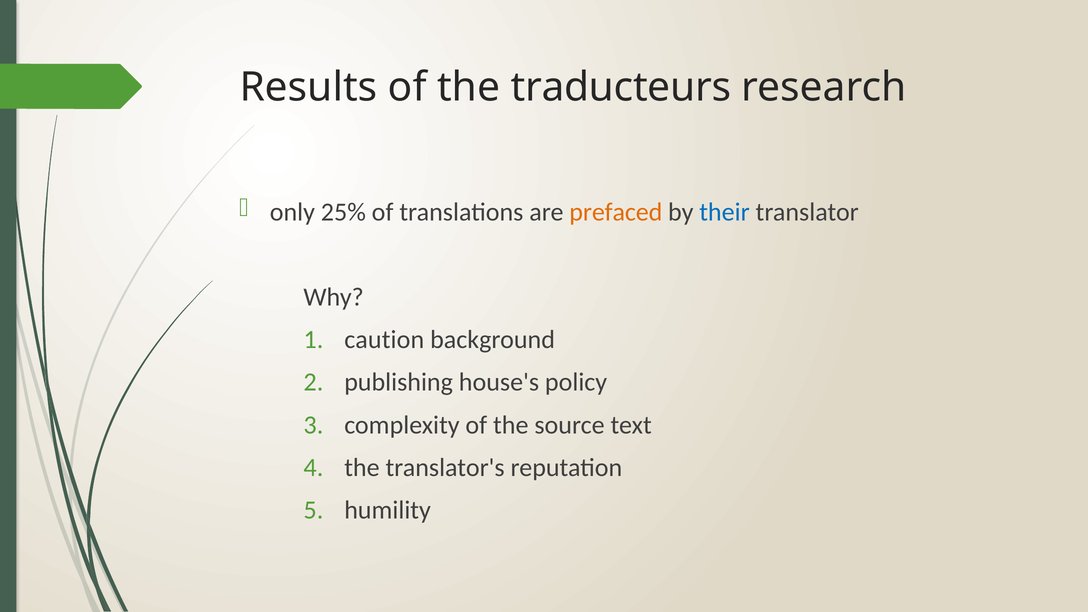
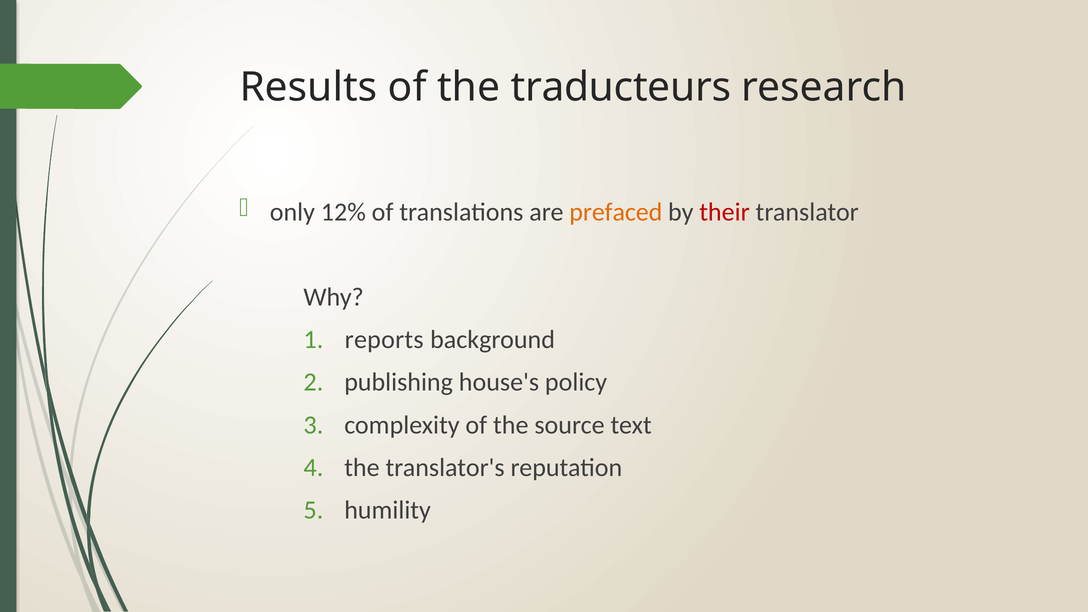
25%: 25% -> 12%
their colour: blue -> red
caution: caution -> reports
